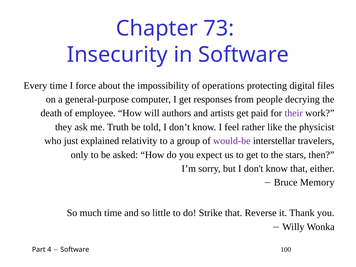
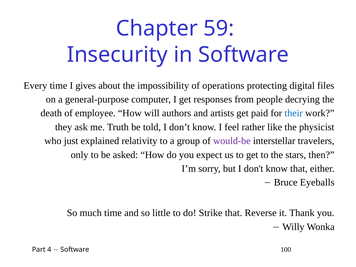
73: 73 -> 59
force: force -> gives
their colour: purple -> blue
Memory: Memory -> Eyeballs
